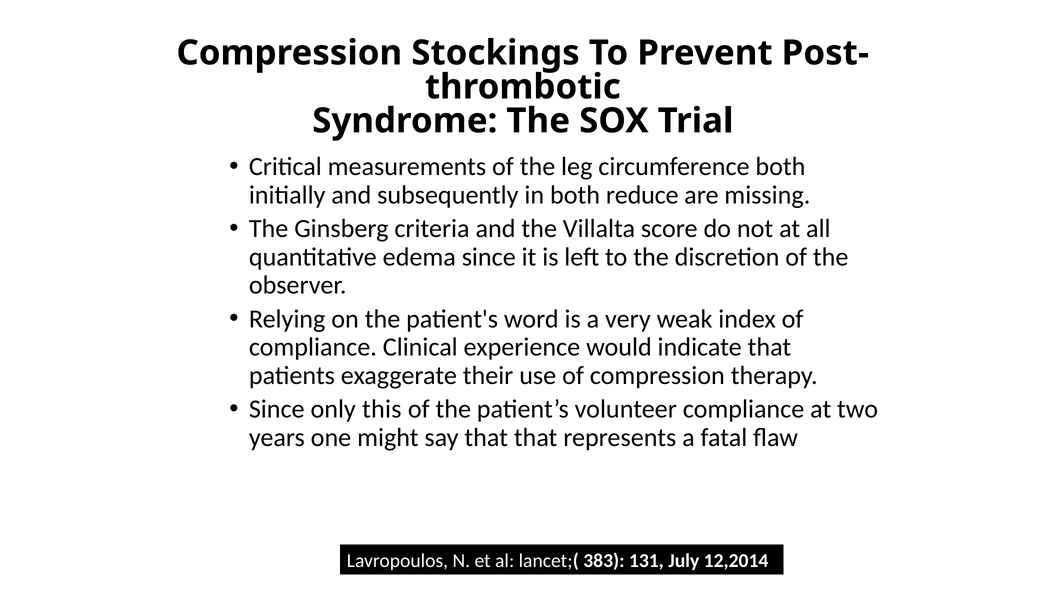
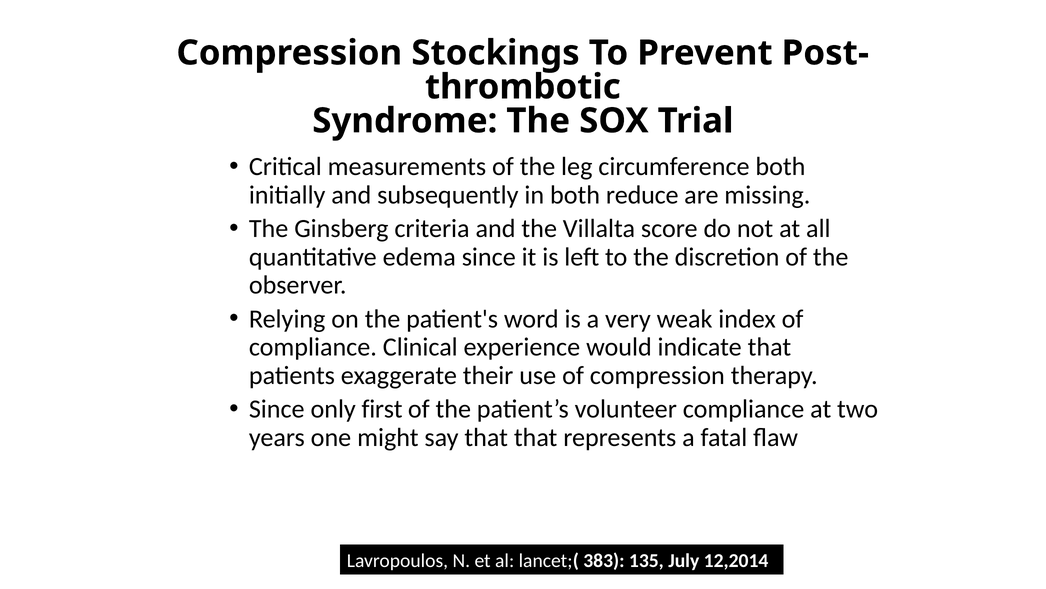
this: this -> first
131: 131 -> 135
